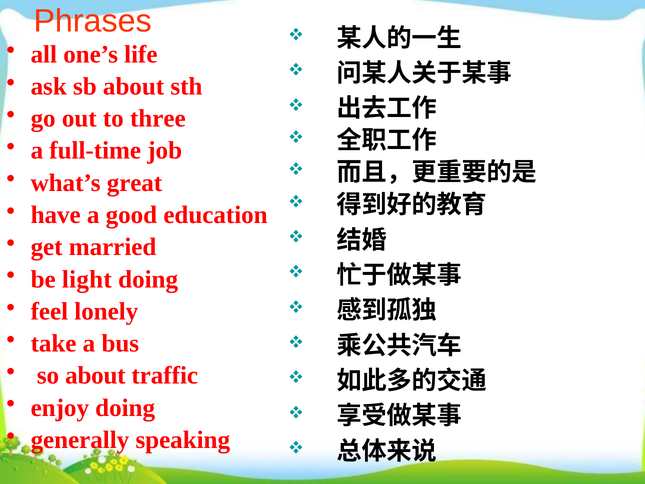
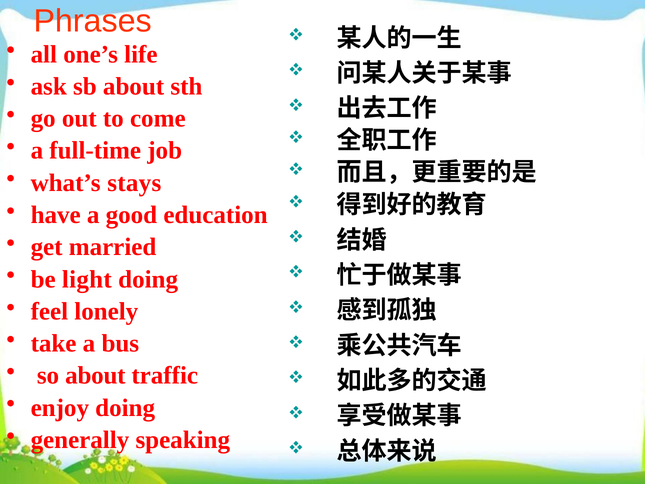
three: three -> come
great: great -> stays
